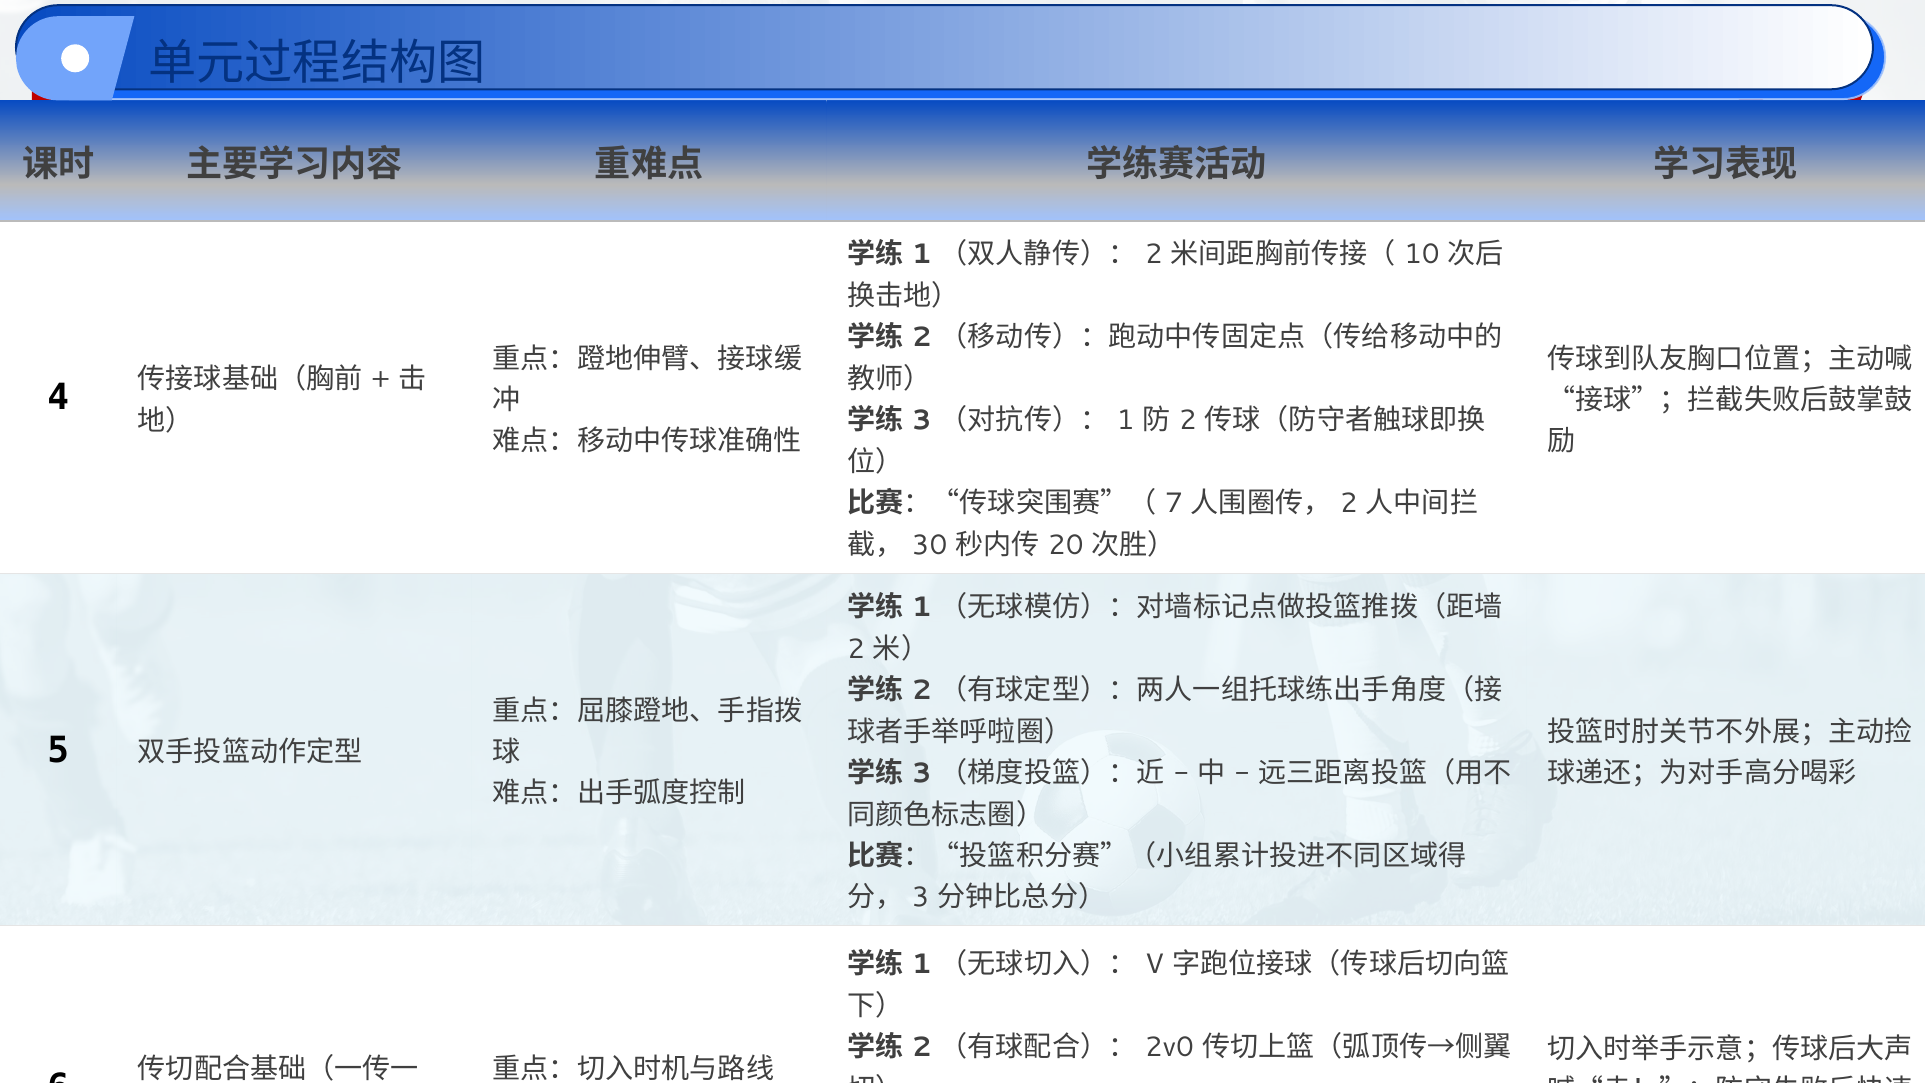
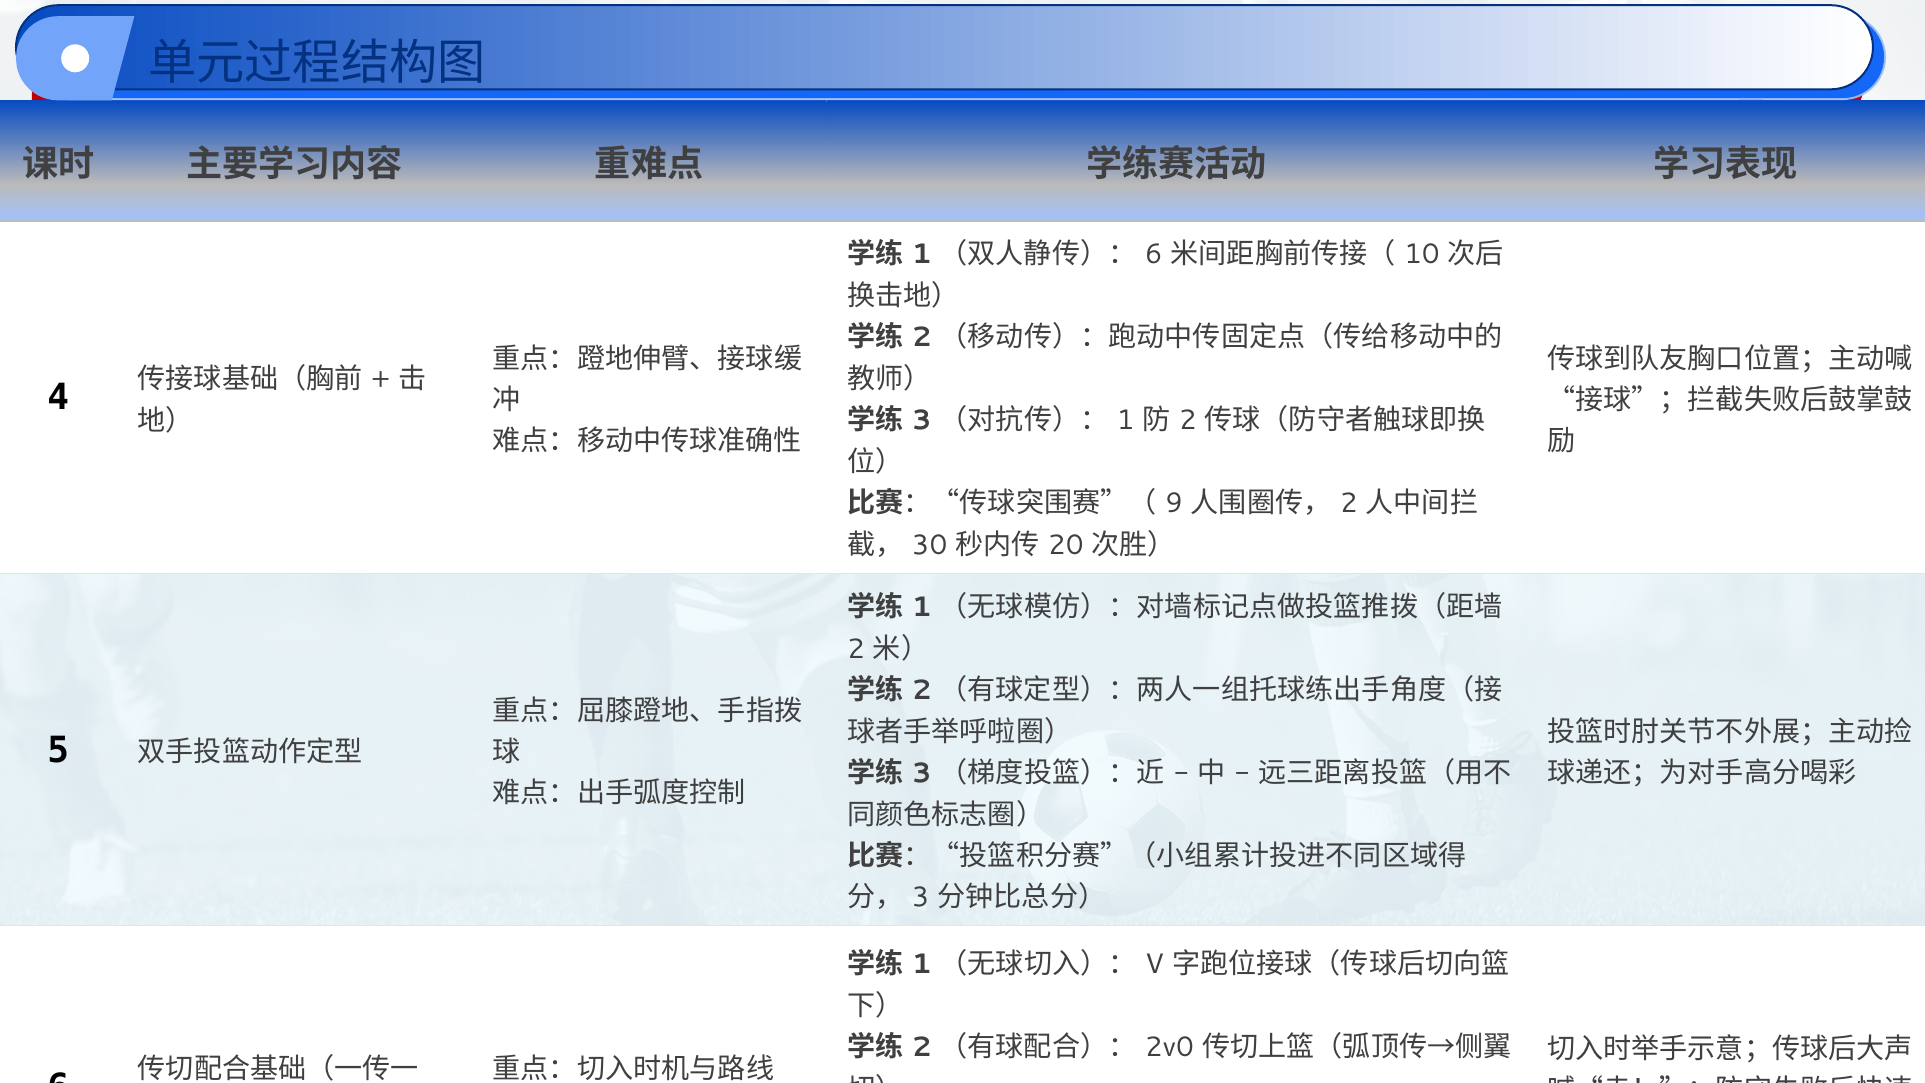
2 at (1154, 255): 2 -> 6
7: 7 -> 9
